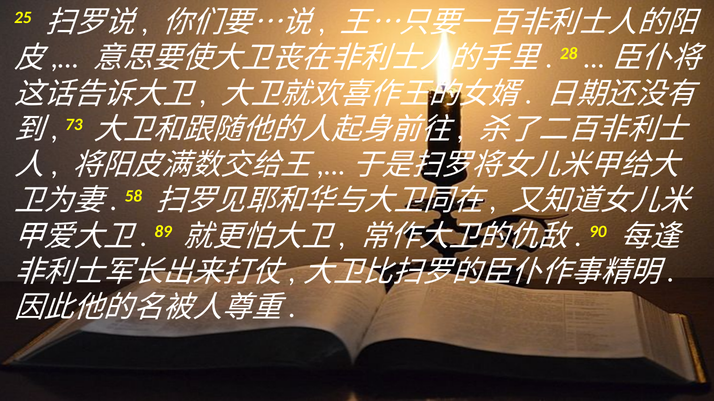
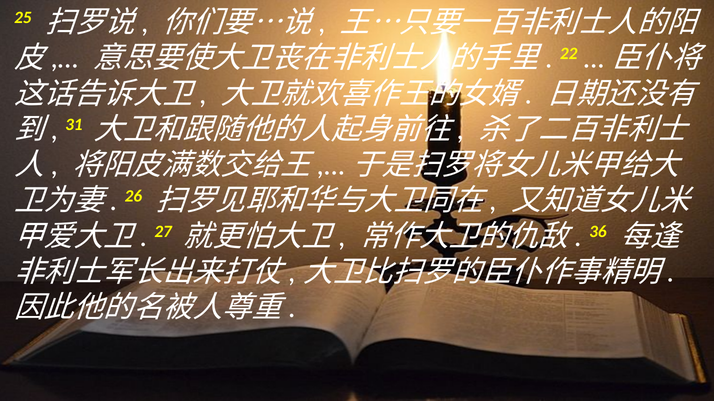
28: 28 -> 22
73: 73 -> 31
58: 58 -> 26
89: 89 -> 27
90: 90 -> 36
